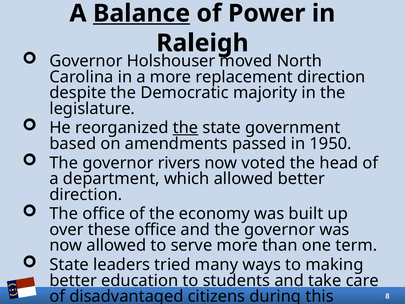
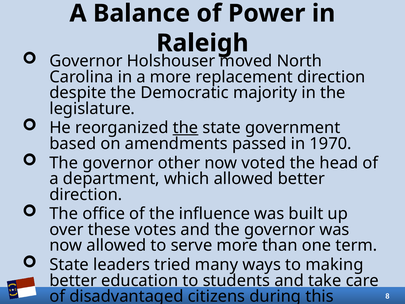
Balance underline: present -> none
1950: 1950 -> 1970
rivers: rivers -> other
economy: economy -> influence
these office: office -> votes
